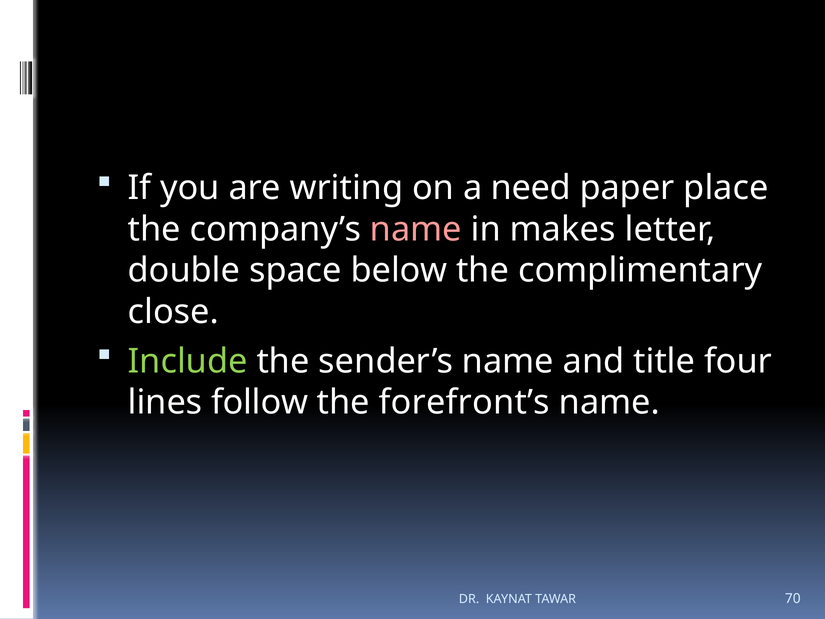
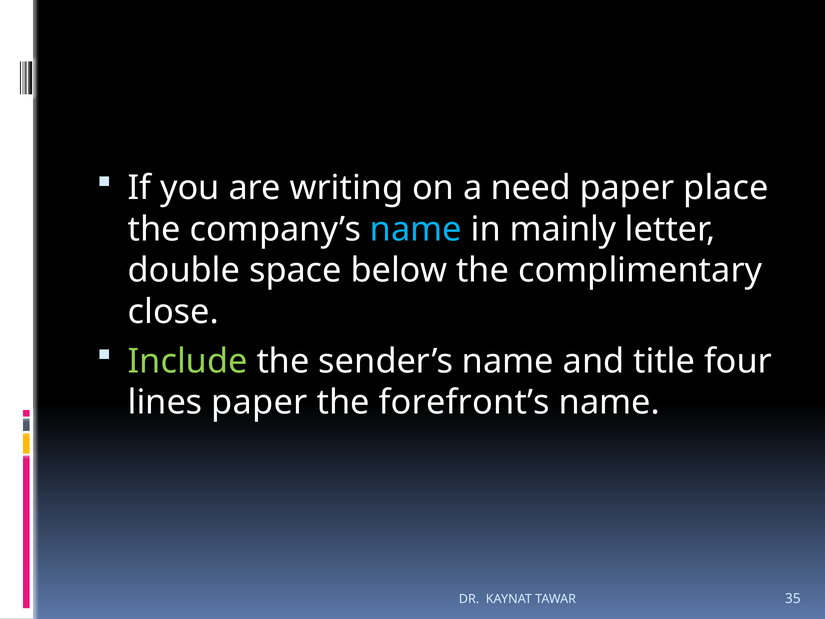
name at (416, 229) colour: pink -> light blue
makes: makes -> mainly
lines follow: follow -> paper
70: 70 -> 35
